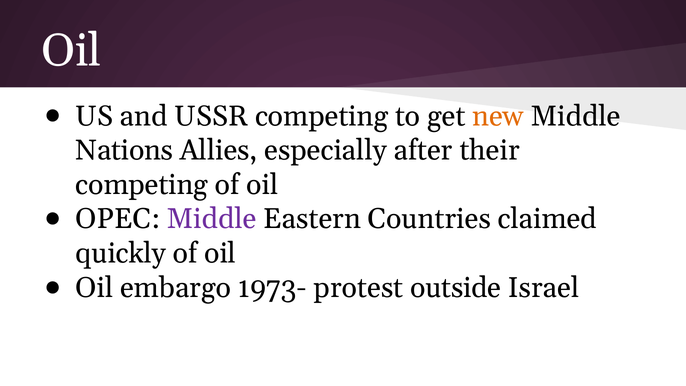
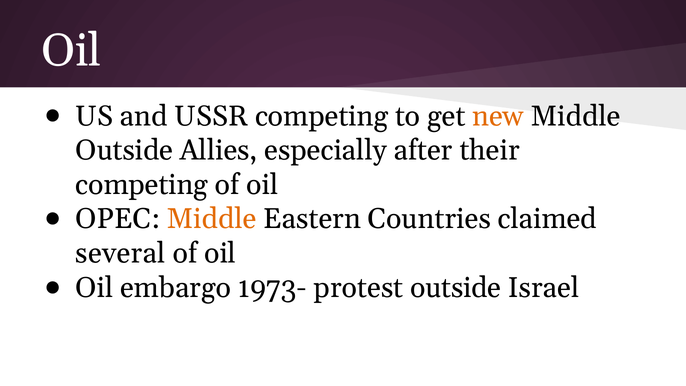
Nations at (124, 150): Nations -> Outside
Middle at (212, 219) colour: purple -> orange
quickly: quickly -> several
